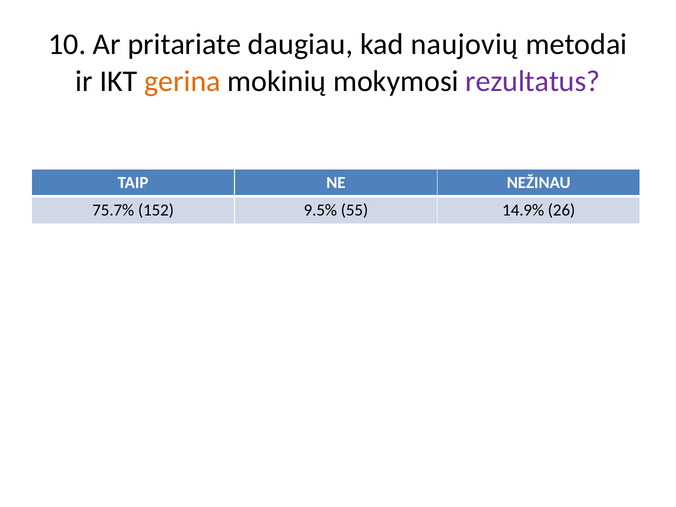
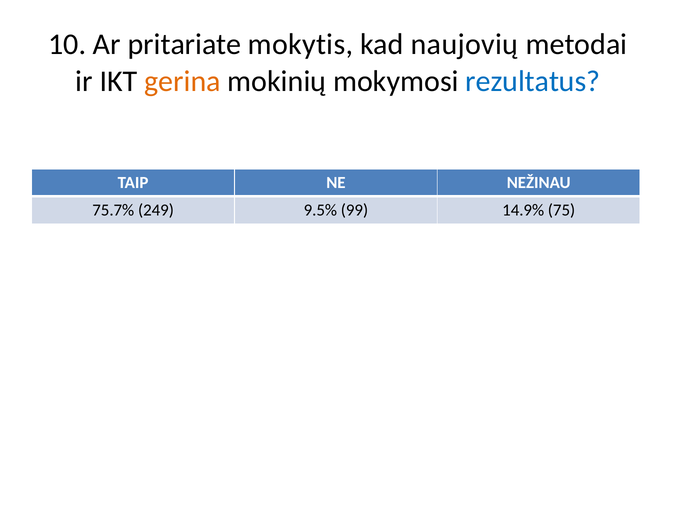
daugiau: daugiau -> mokytis
rezultatus colour: purple -> blue
152: 152 -> 249
55: 55 -> 99
26: 26 -> 75
